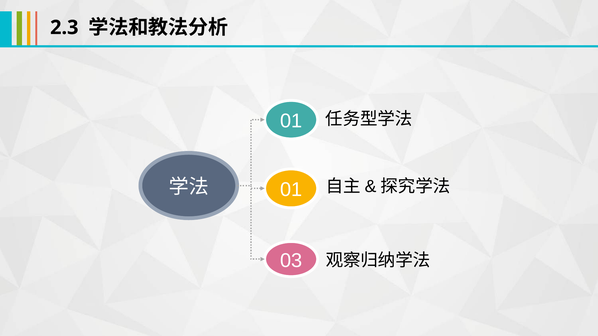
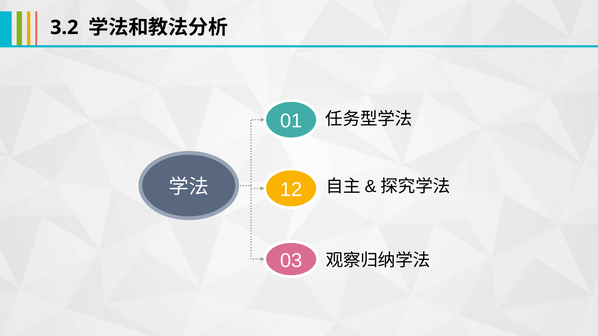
2.3: 2.3 -> 3.2
01 at (291, 190): 01 -> 12
